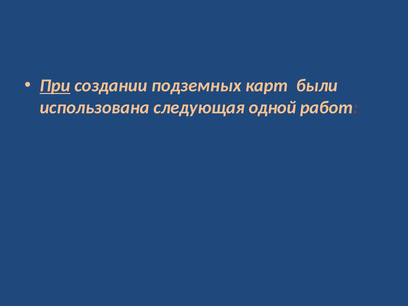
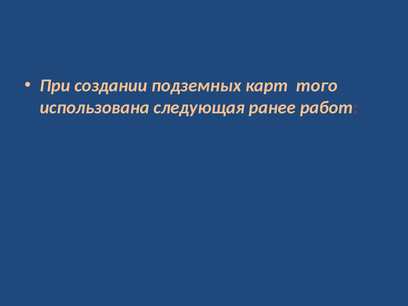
При underline: present -> none
были: были -> того
одной: одной -> ранее
